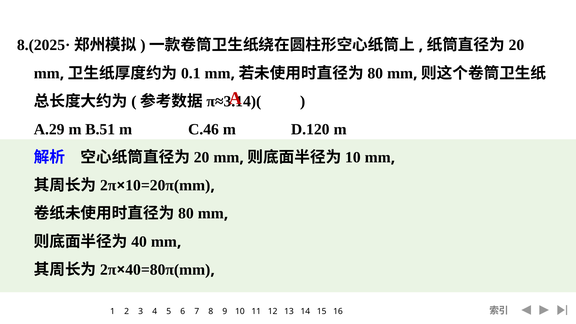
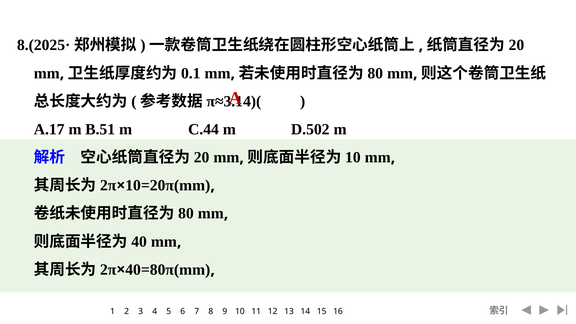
A.29: A.29 -> A.17
C.46: C.46 -> C.44
D.120: D.120 -> D.502
